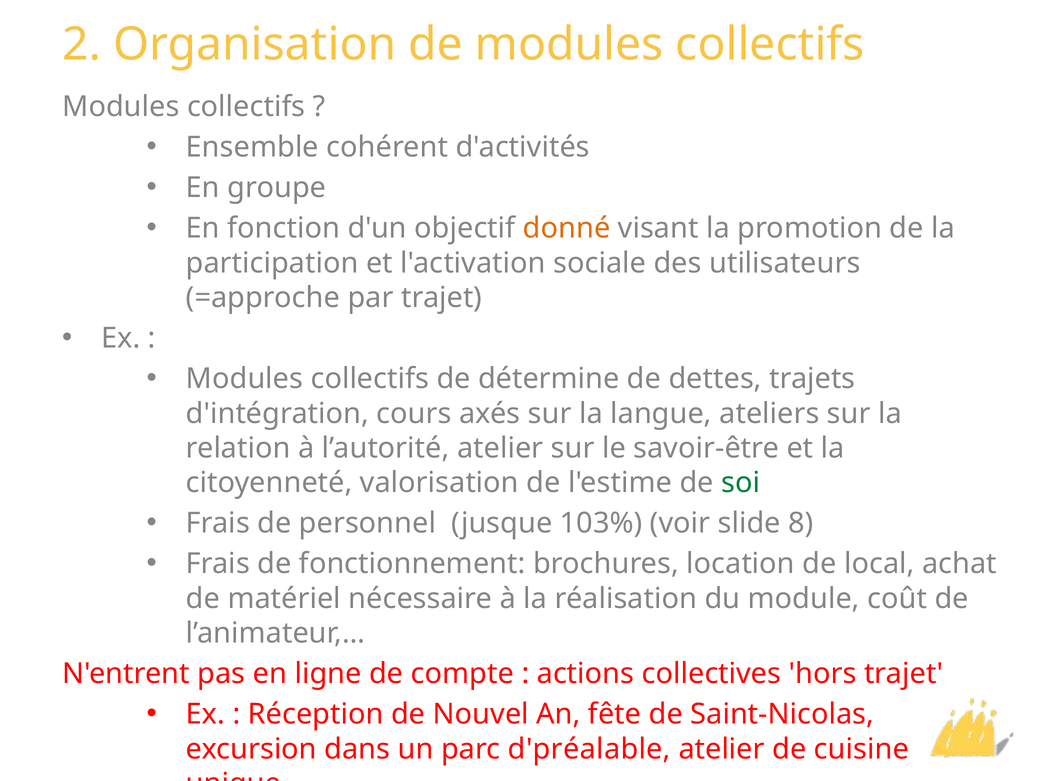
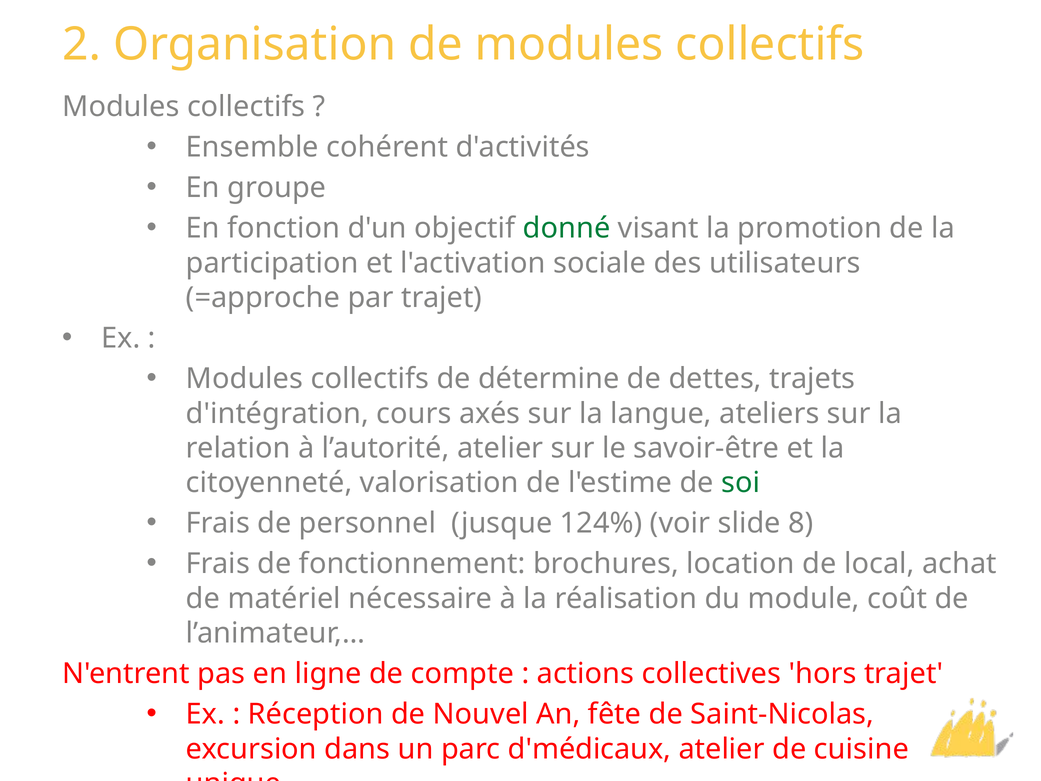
donné colour: orange -> green
103%: 103% -> 124%
d'préalable: d'préalable -> d'médicaux
